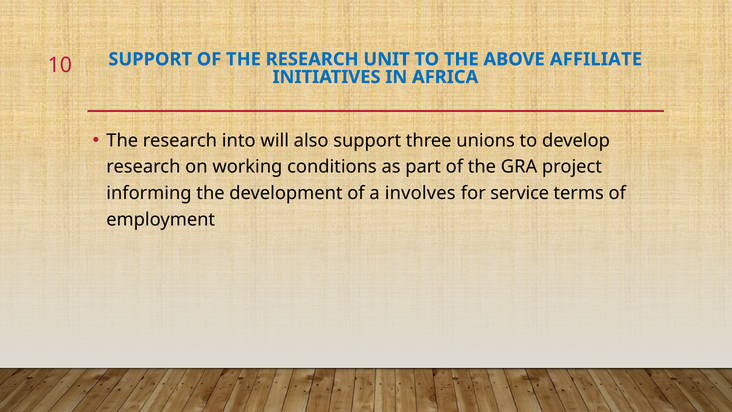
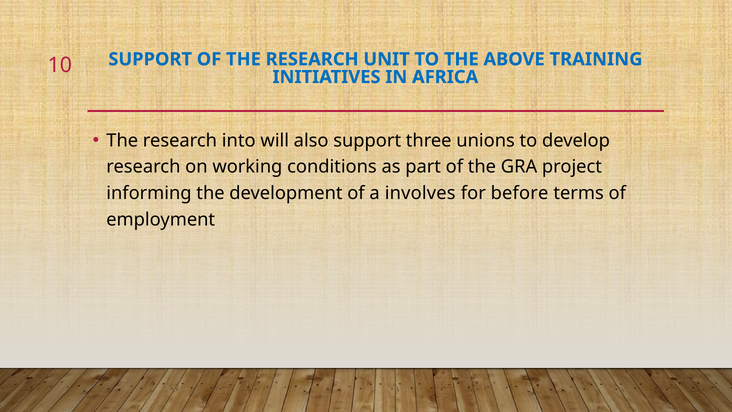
AFFILIATE: AFFILIATE -> TRAINING
service: service -> before
